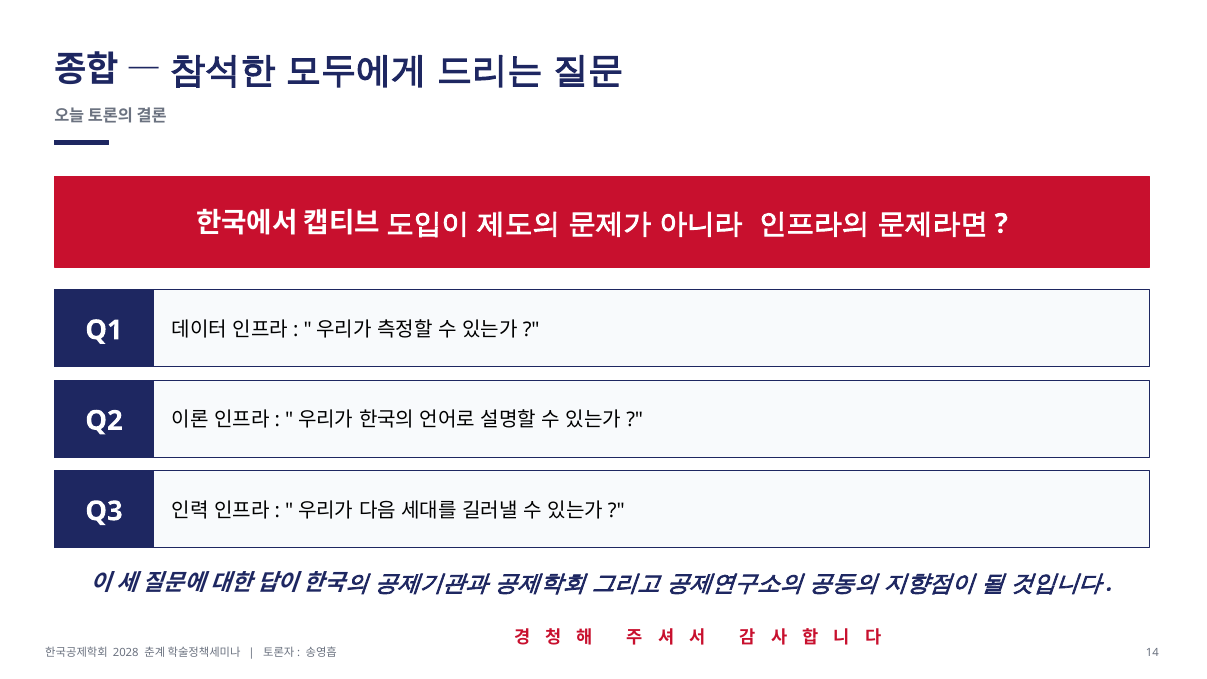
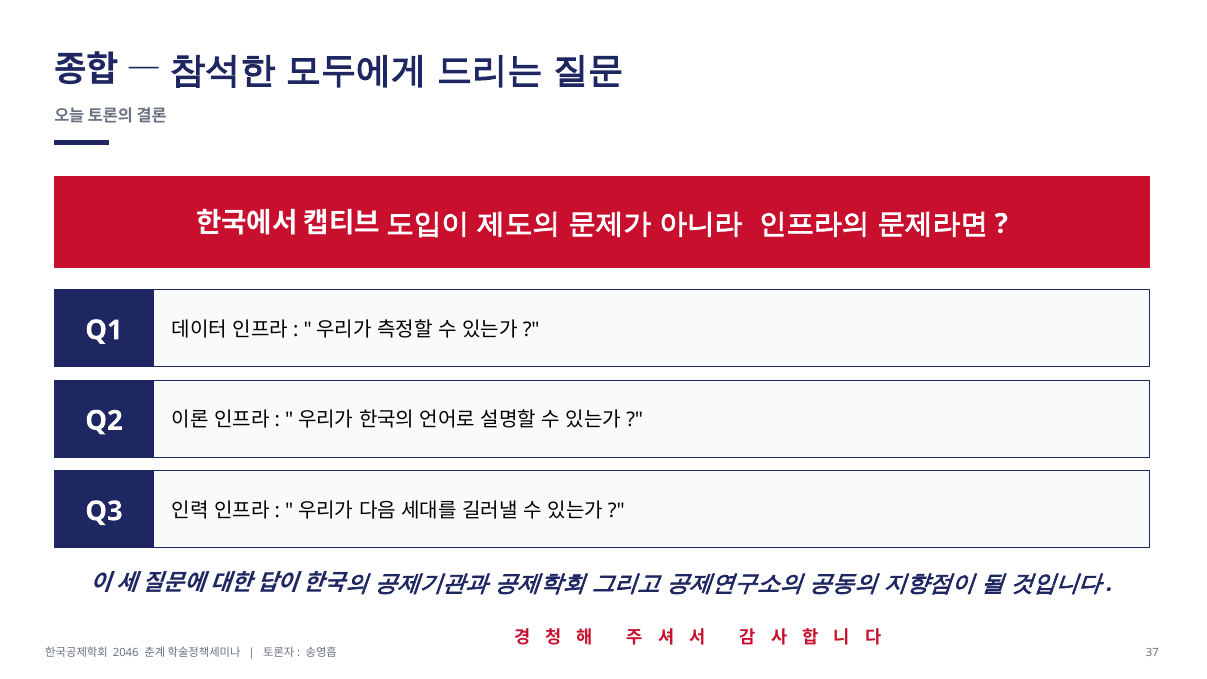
2028: 2028 -> 2046
14: 14 -> 37
